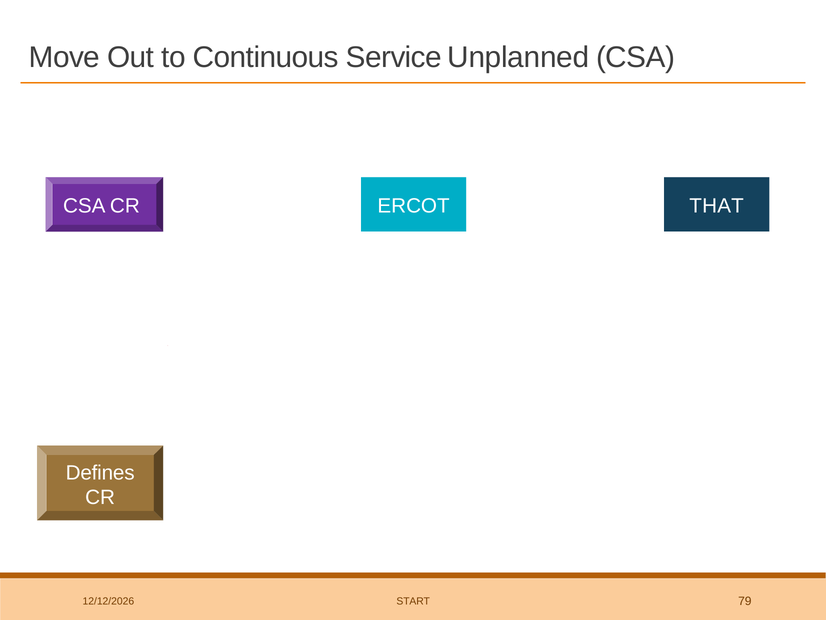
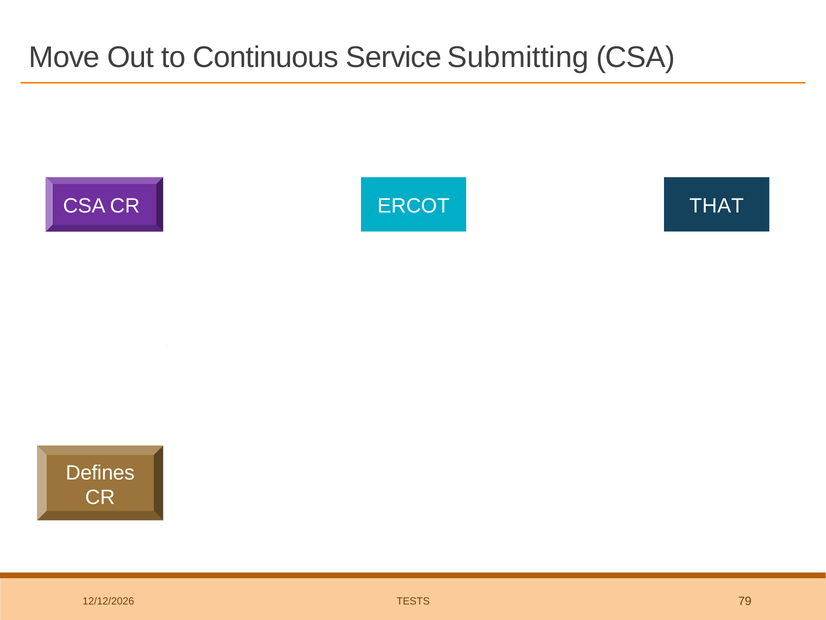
Unplanned: Unplanned -> Submitting
START: START -> TESTS
